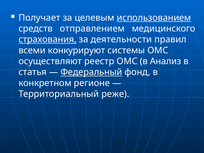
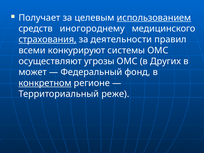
отправлением: отправлением -> иногороднему
реестр: реестр -> угрозы
Анализ: Анализ -> Других
статья: статья -> может
Федеральный underline: present -> none
конкретном underline: none -> present
